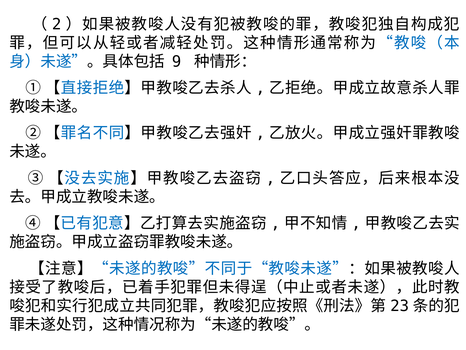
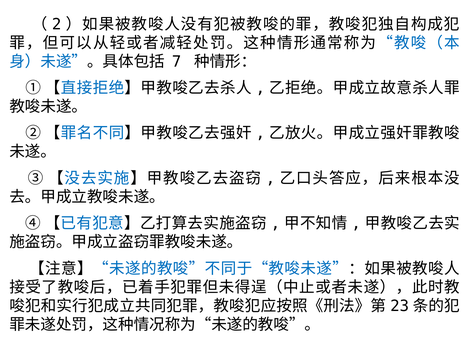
9: 9 -> 7
